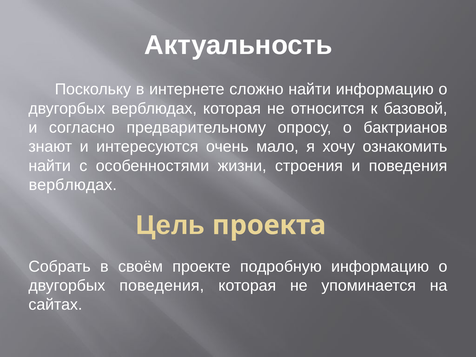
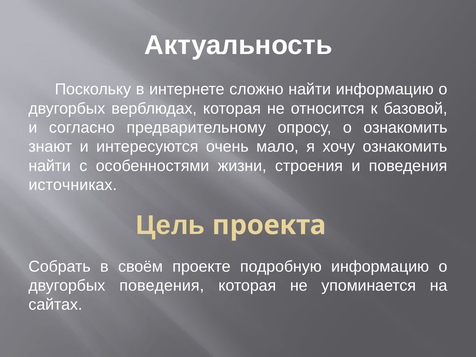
о бактрианов: бактрианов -> ознакомить
верблюдах at (73, 185): верблюдах -> источниках
